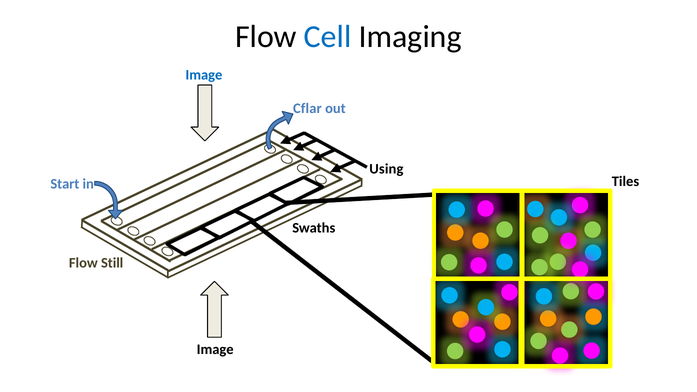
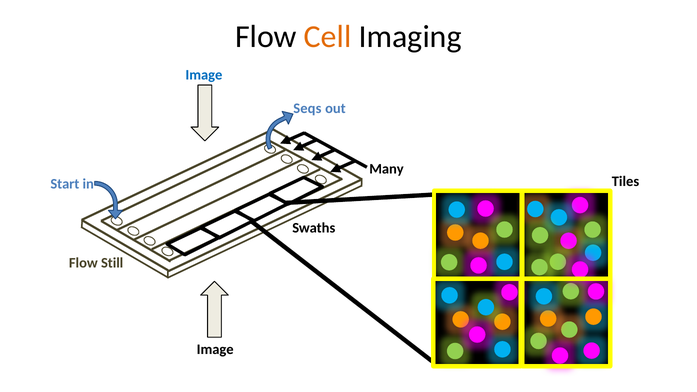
Cell colour: blue -> orange
Cflar: Cflar -> Seqs
Using: Using -> Many
